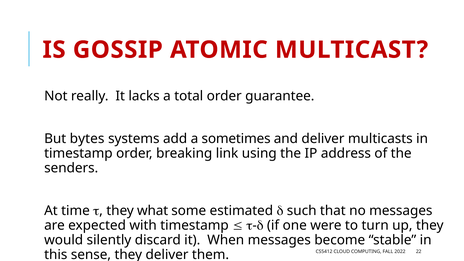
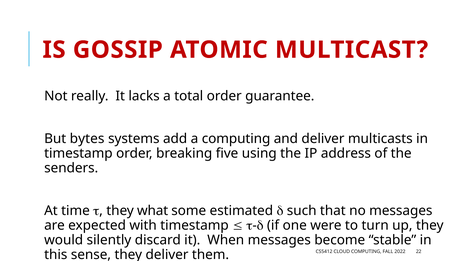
a sometimes: sometimes -> computing
link: link -> five
